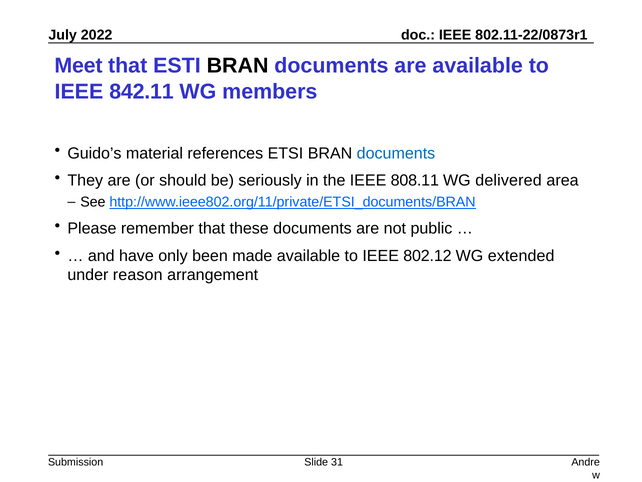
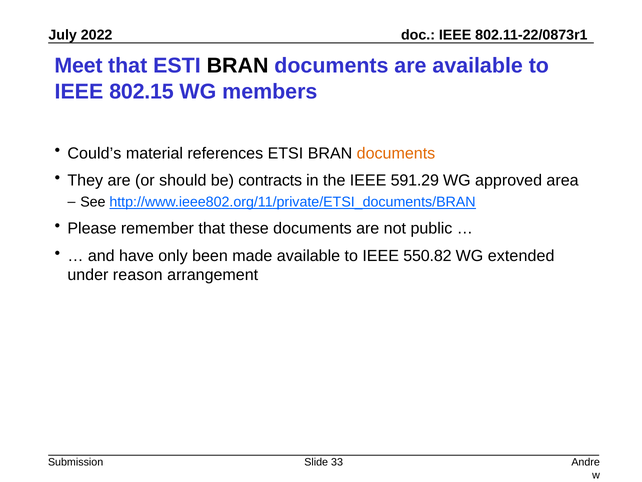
842.11: 842.11 -> 802.15
Guido’s: Guido’s -> Could’s
documents at (396, 153) colour: blue -> orange
seriously: seriously -> contracts
808.11: 808.11 -> 591.29
delivered: delivered -> approved
802.12: 802.12 -> 550.82
31: 31 -> 33
